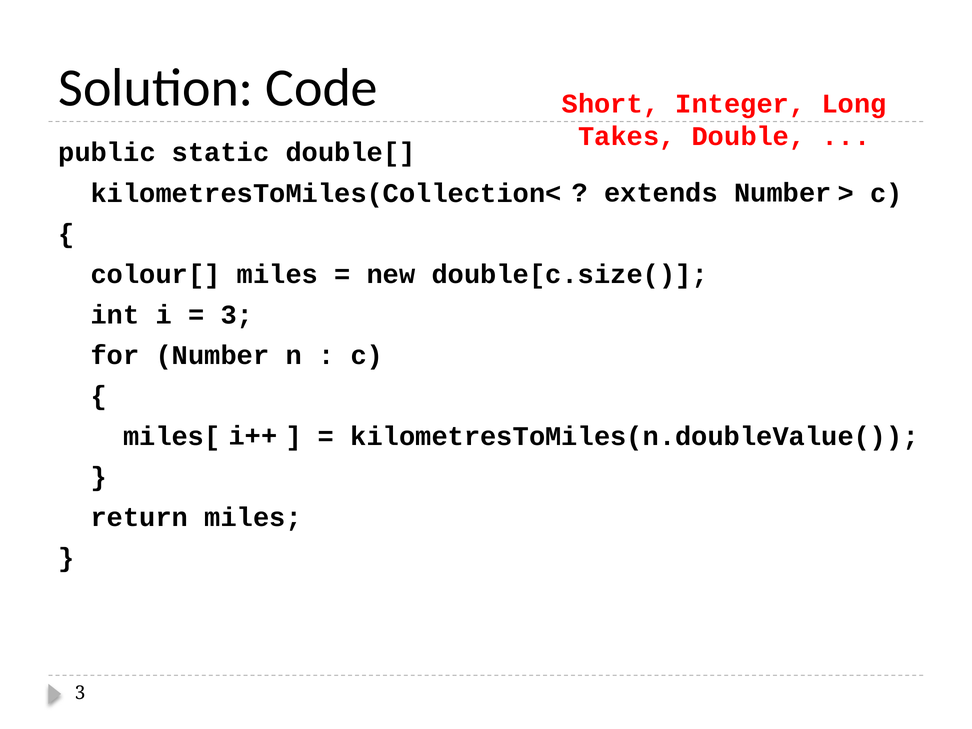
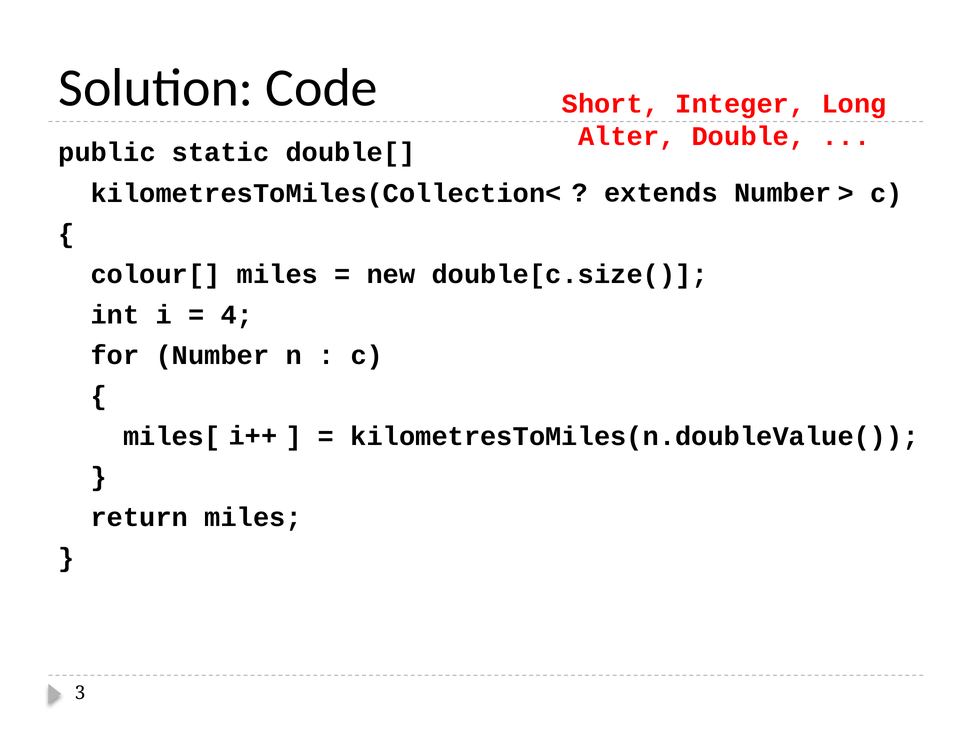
Takes: Takes -> Alter
3 at (237, 315): 3 -> 4
